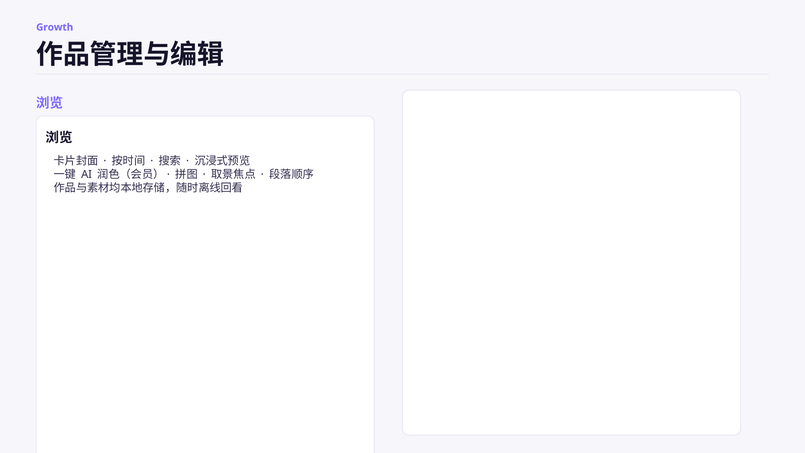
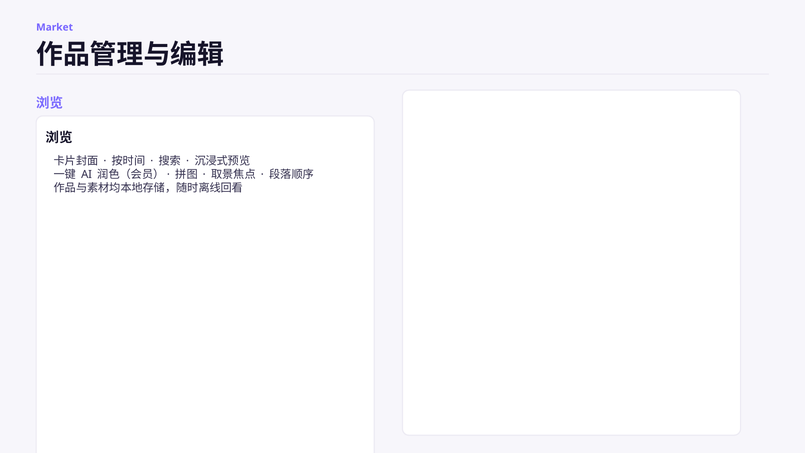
Growth: Growth -> Market
